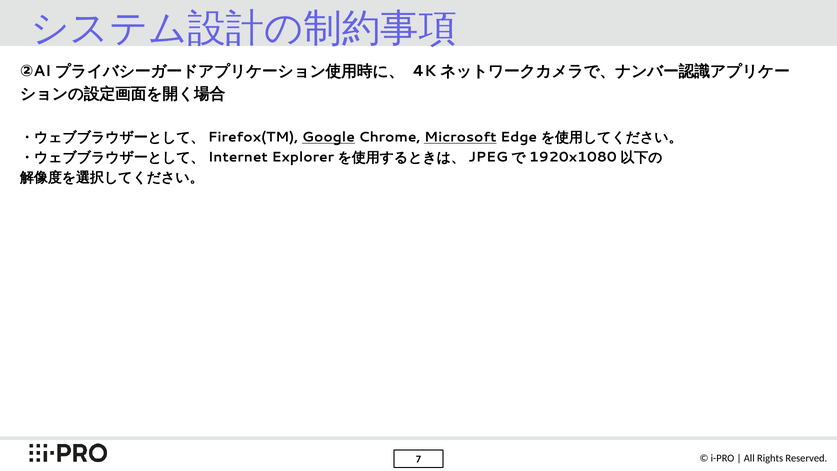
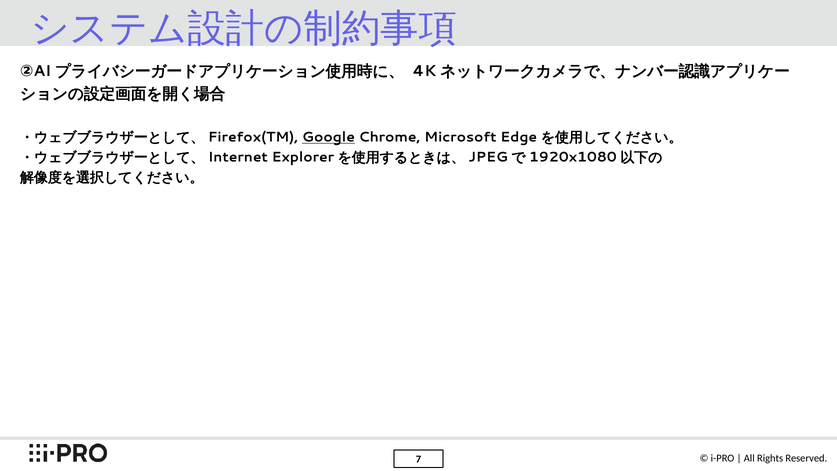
Microsoft underline: present -> none
